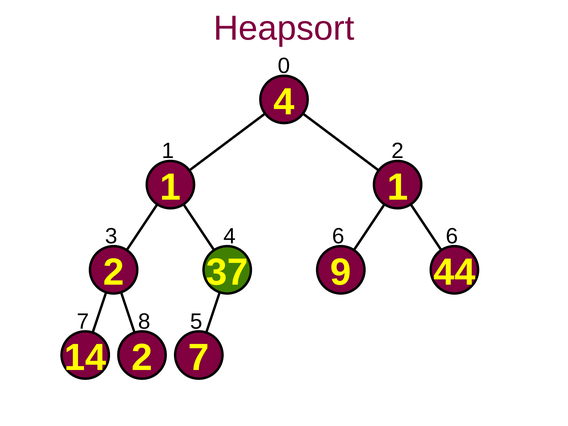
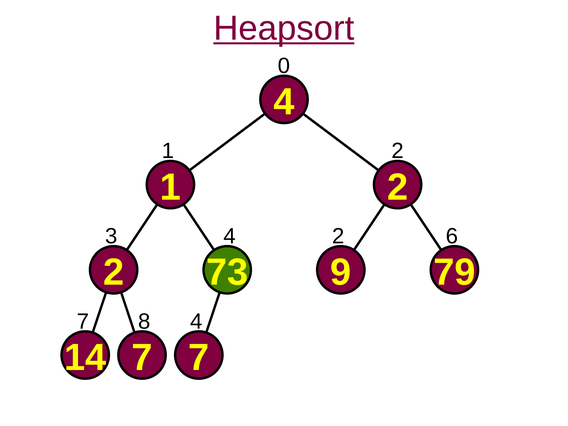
Heapsort underline: none -> present
1 1: 1 -> 2
4 6: 6 -> 2
37: 37 -> 73
44: 44 -> 79
8 5: 5 -> 4
14 2: 2 -> 7
